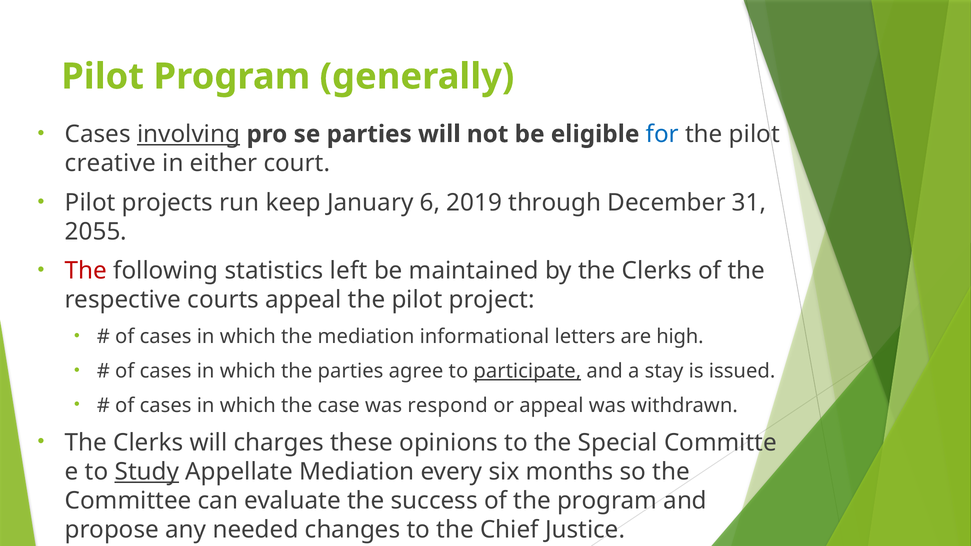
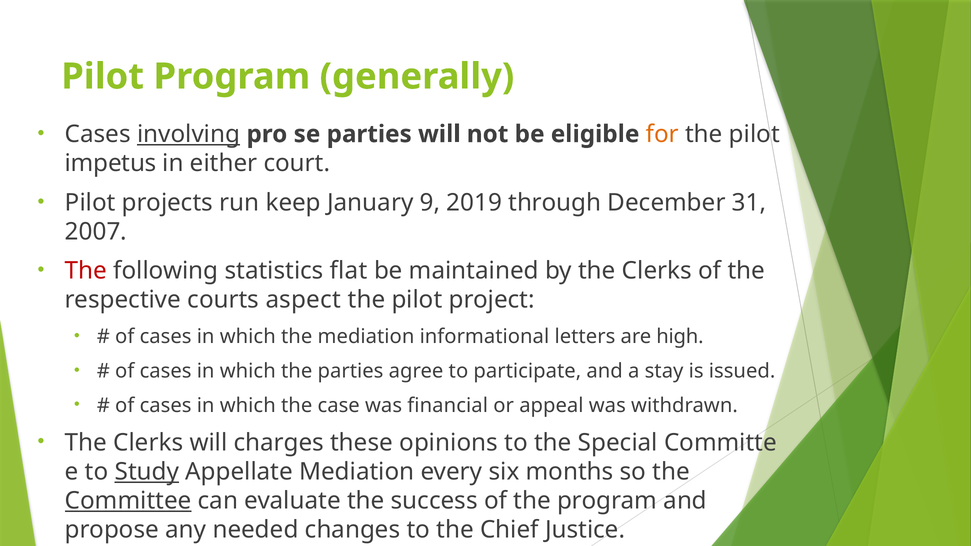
for colour: blue -> orange
creative: creative -> impetus
6: 6 -> 9
2055: 2055 -> 2007
left: left -> flat
courts appeal: appeal -> aspect
participate underline: present -> none
respond: respond -> financial
Committee underline: none -> present
